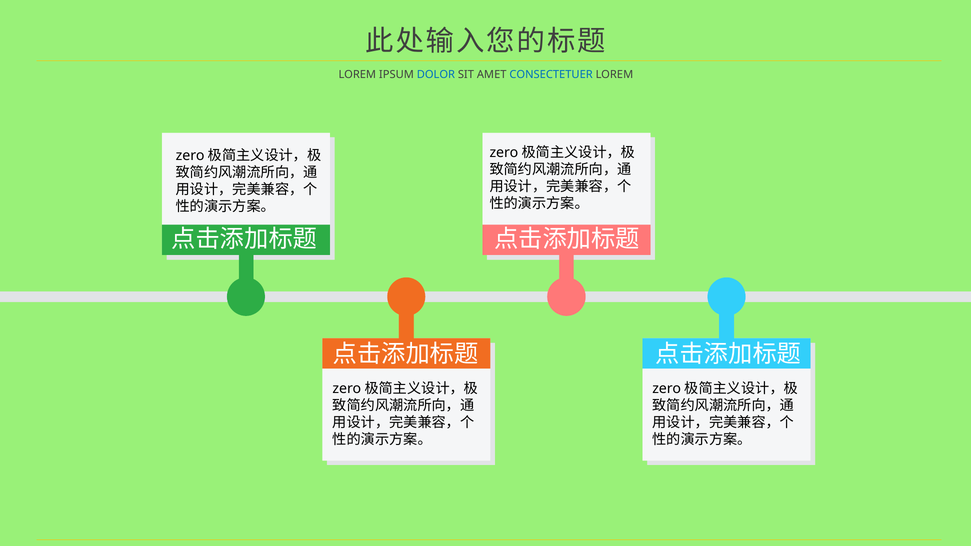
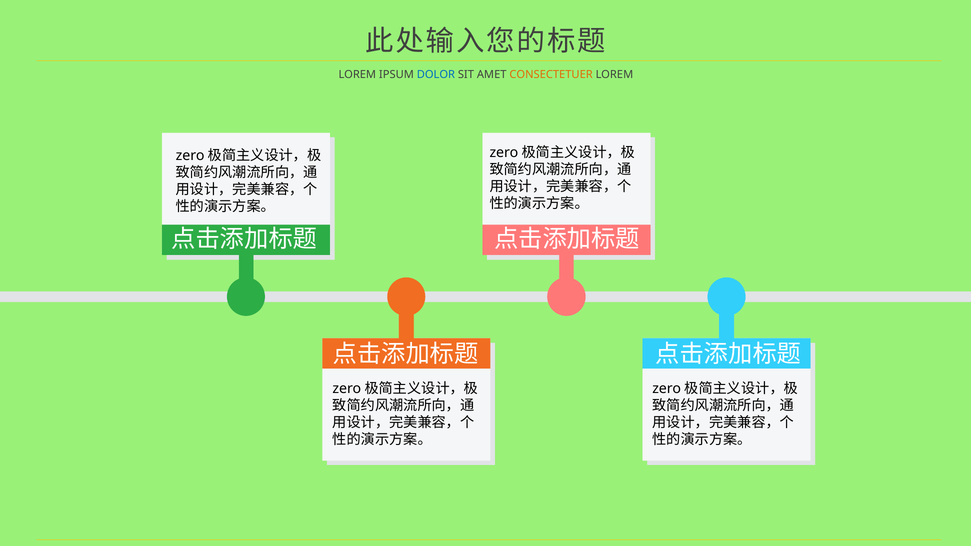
CONSECTETUER colour: blue -> orange
